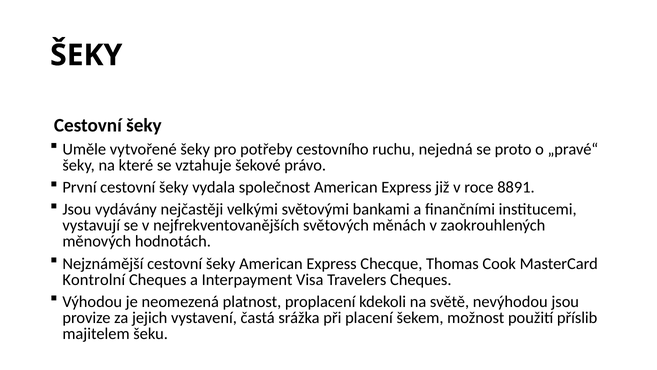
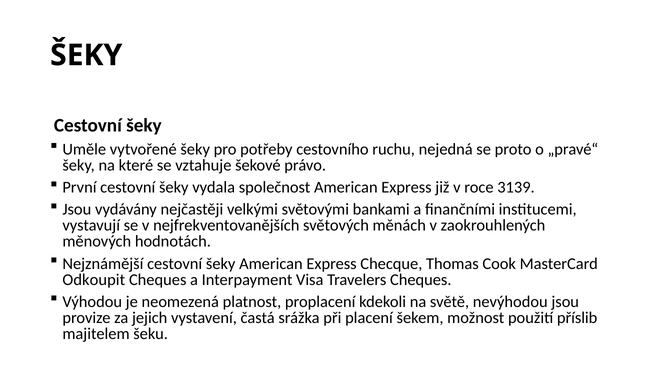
8891: 8891 -> 3139
Kontrolní: Kontrolní -> Odkoupit
